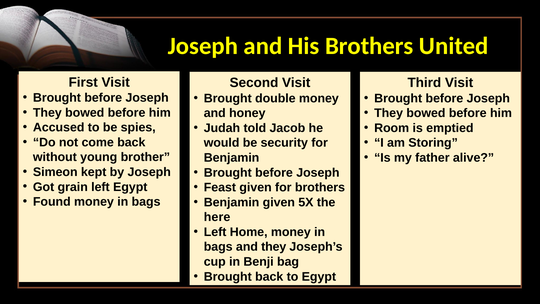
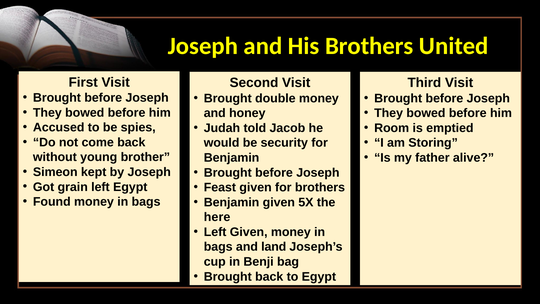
Left Home: Home -> Given
and they: they -> land
